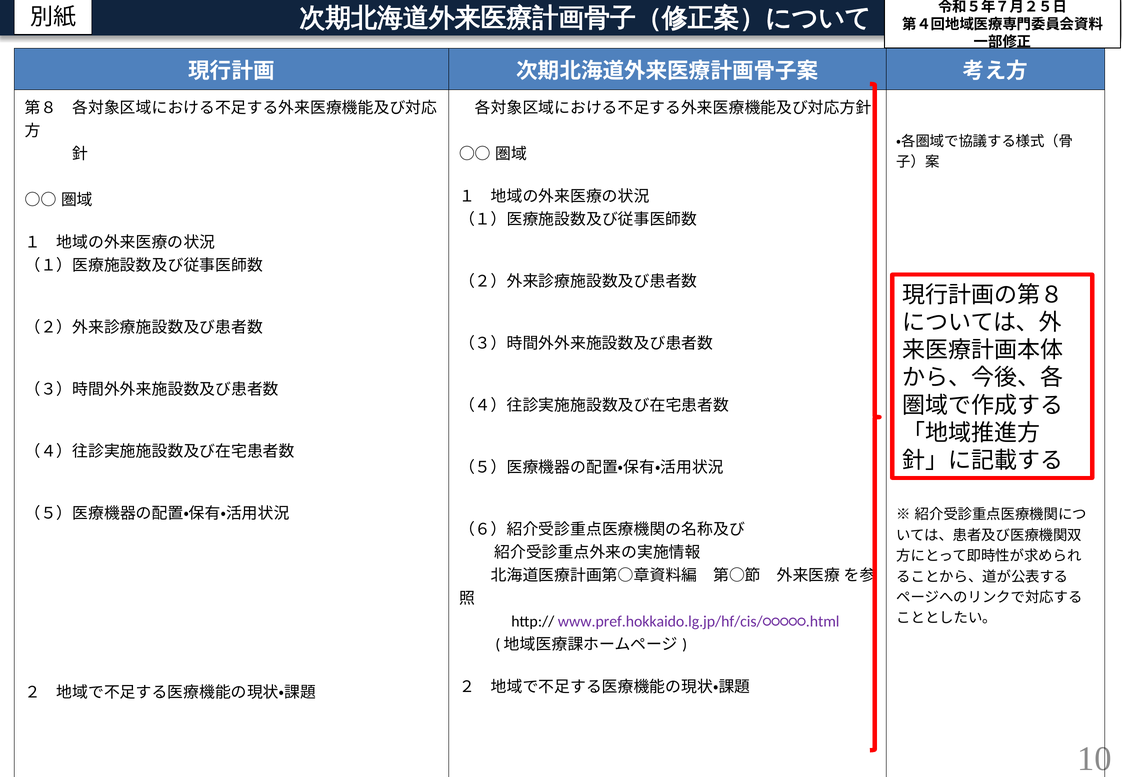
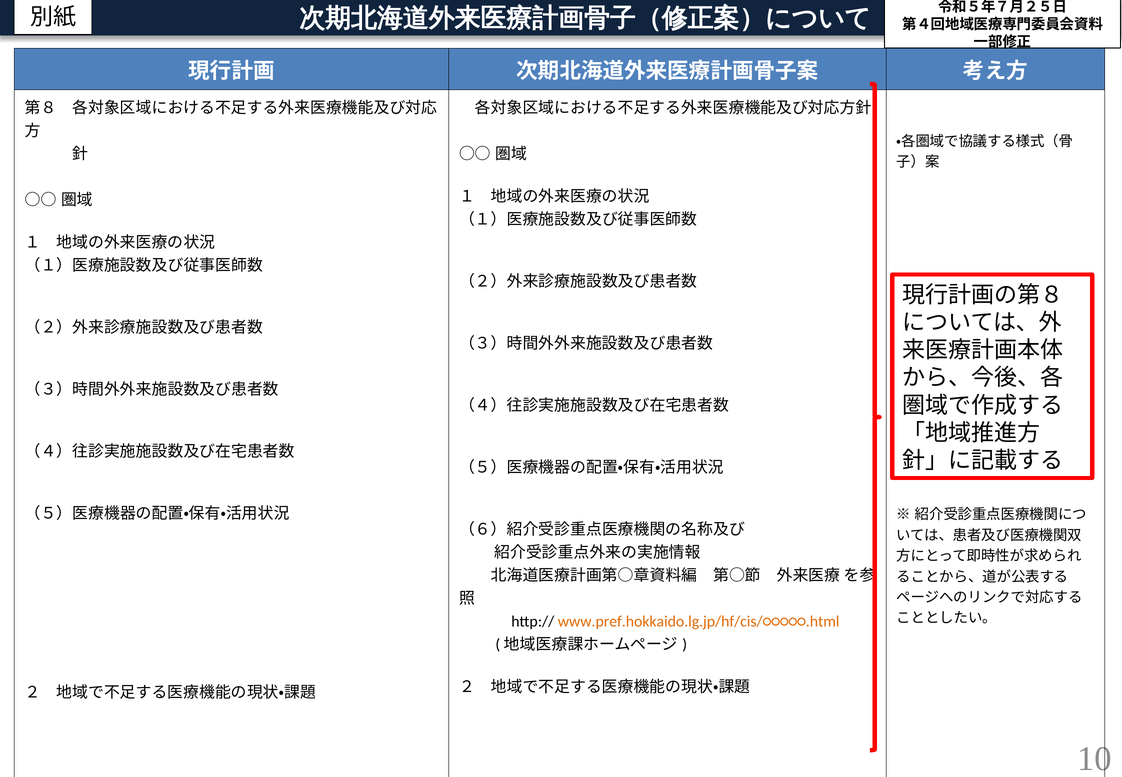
www.pref.hokkaido.lg.jp/hf/cis/○○○○○.html colour: purple -> orange
